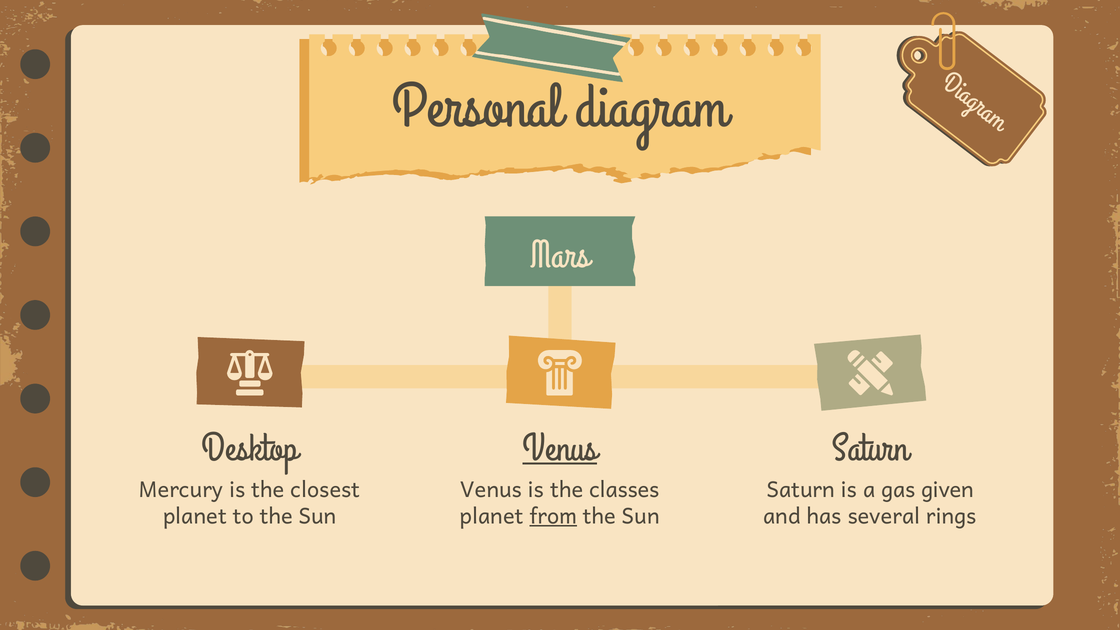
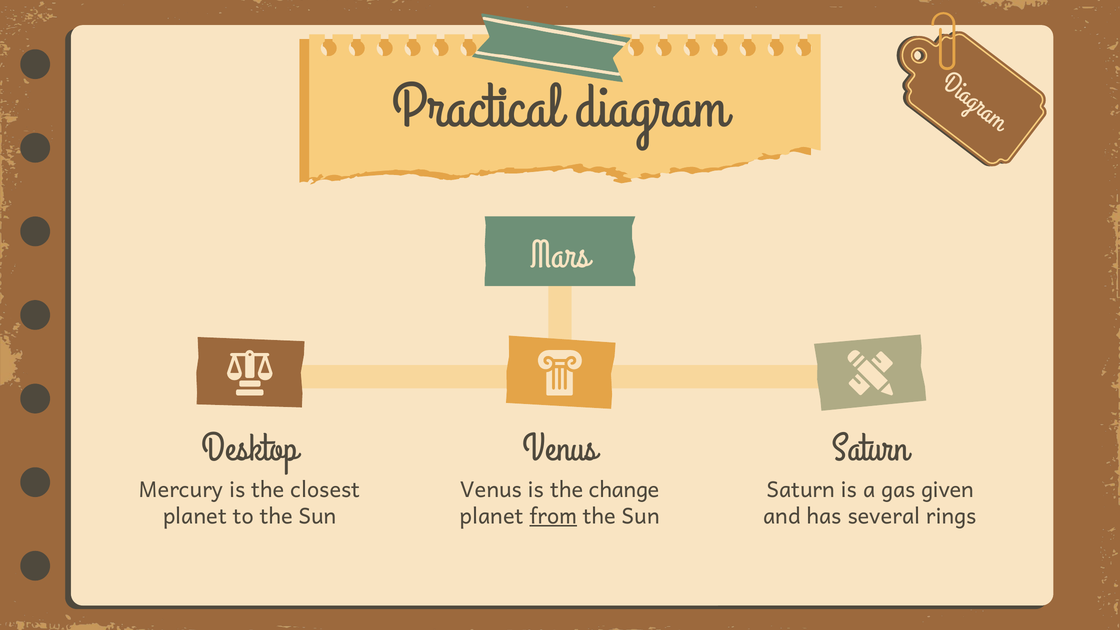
Personal: Personal -> Practical
Venus at (560, 447) underline: present -> none
classes: classes -> change
